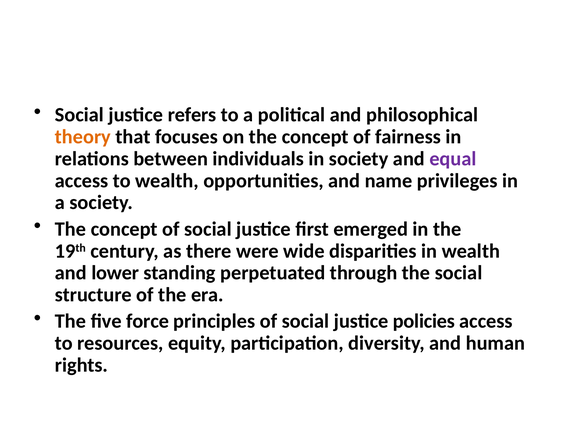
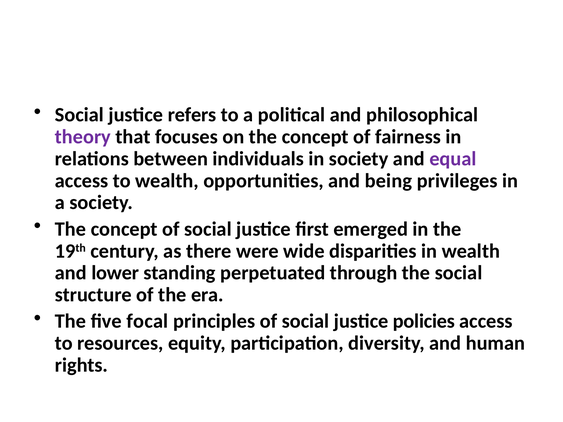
theory colour: orange -> purple
name: name -> being
force: force -> focal
